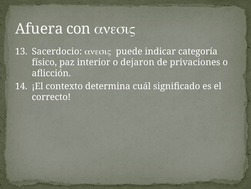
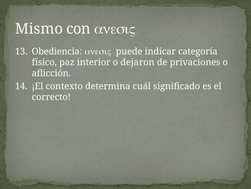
Afuera: Afuera -> Mismo
Sacerdocio: Sacerdocio -> Obediencia
